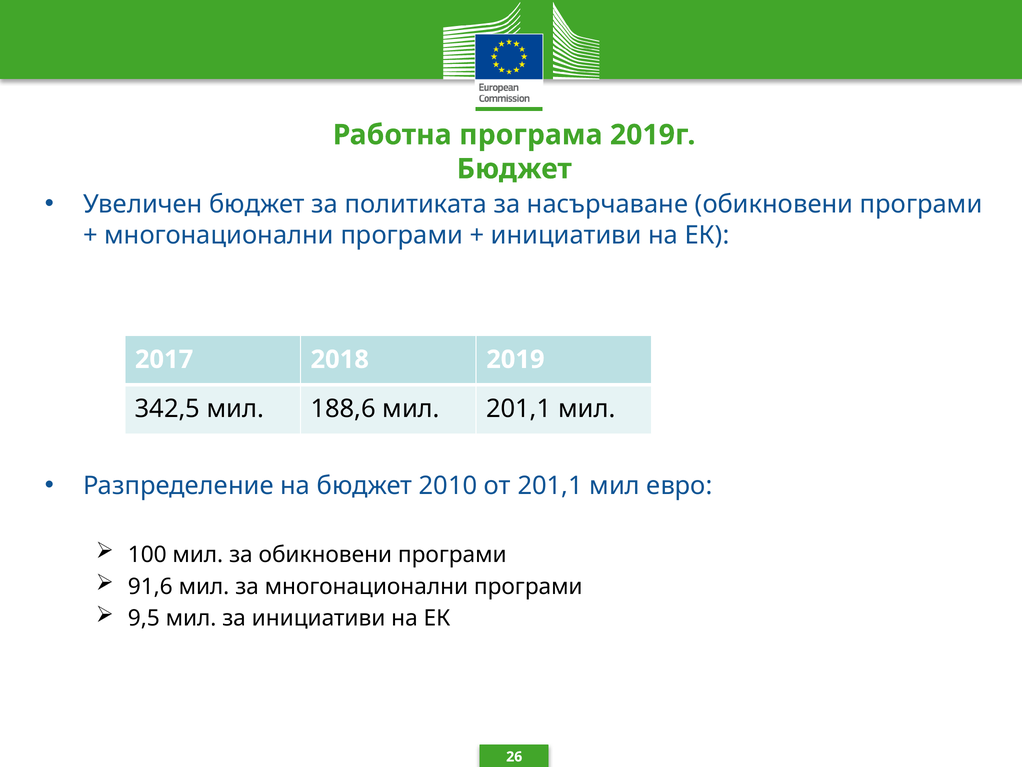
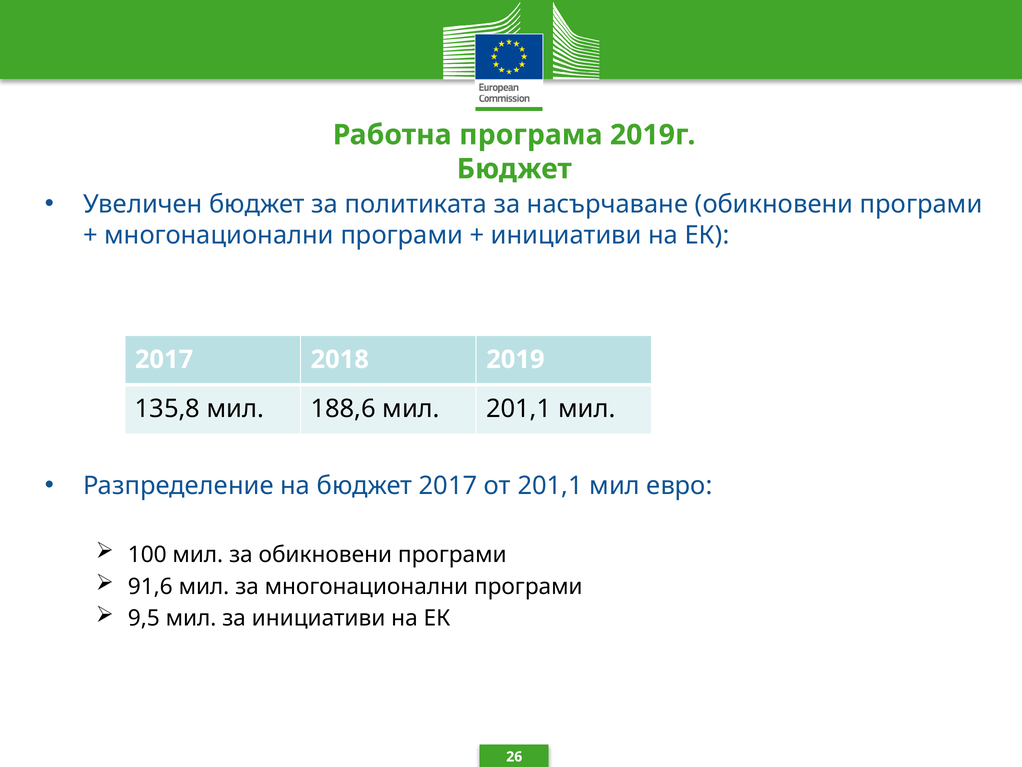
342,5: 342,5 -> 135,8
бюджет 2010: 2010 -> 2017
